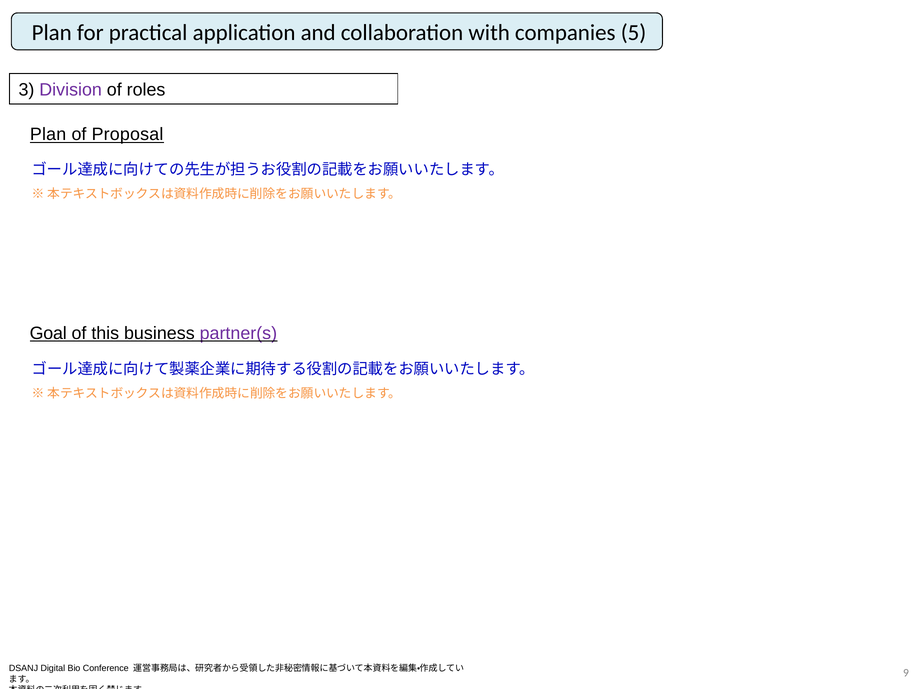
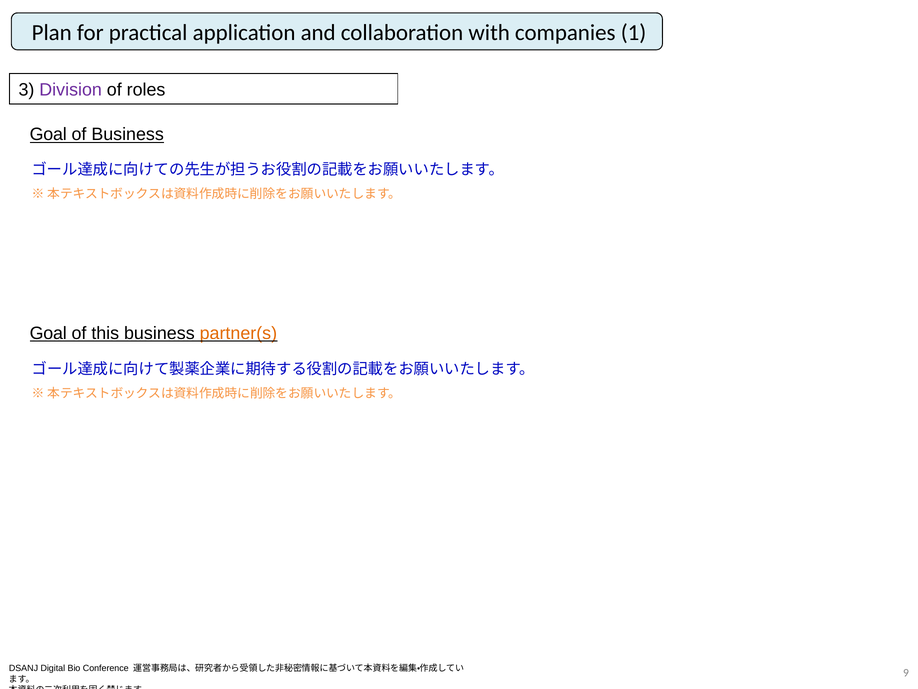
5: 5 -> 1
Plan at (48, 134): Plan -> Goal
of Proposal: Proposal -> Business
partner(s colour: purple -> orange
